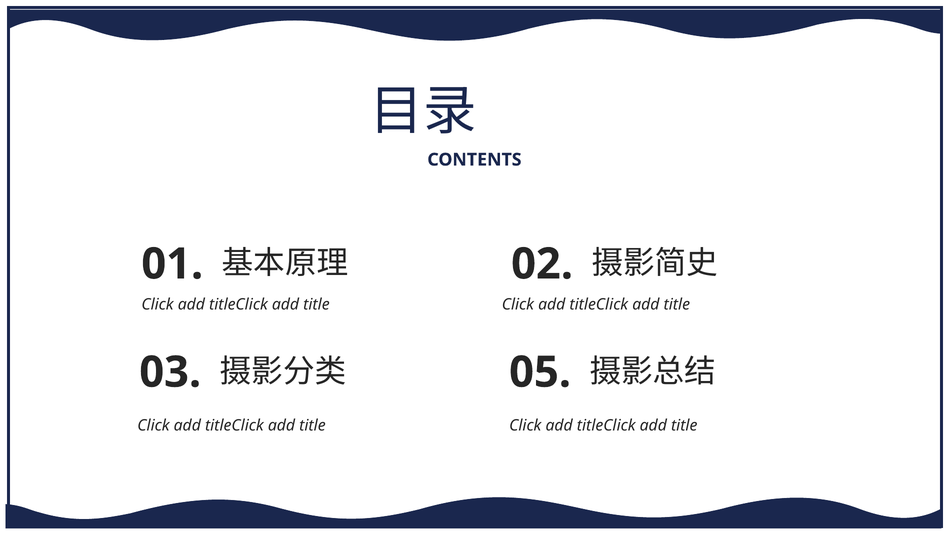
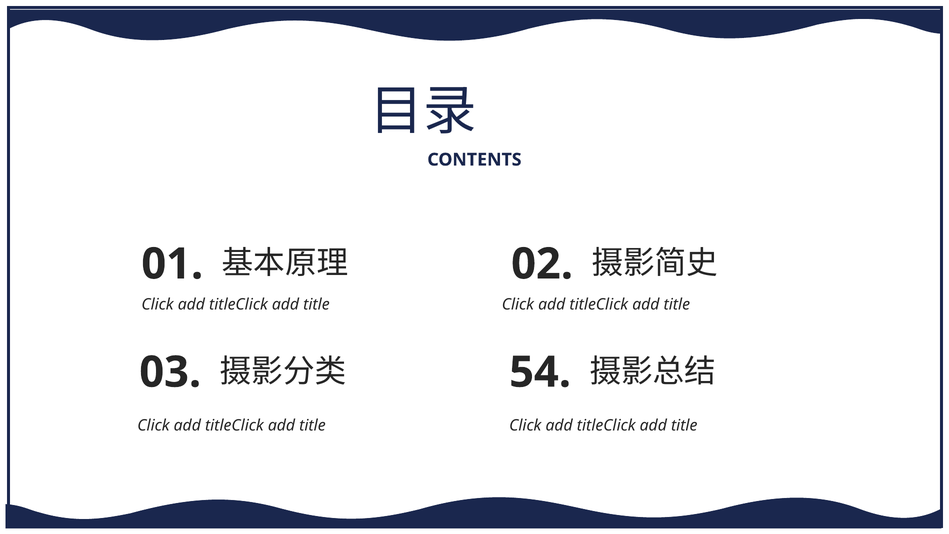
05: 05 -> 54
